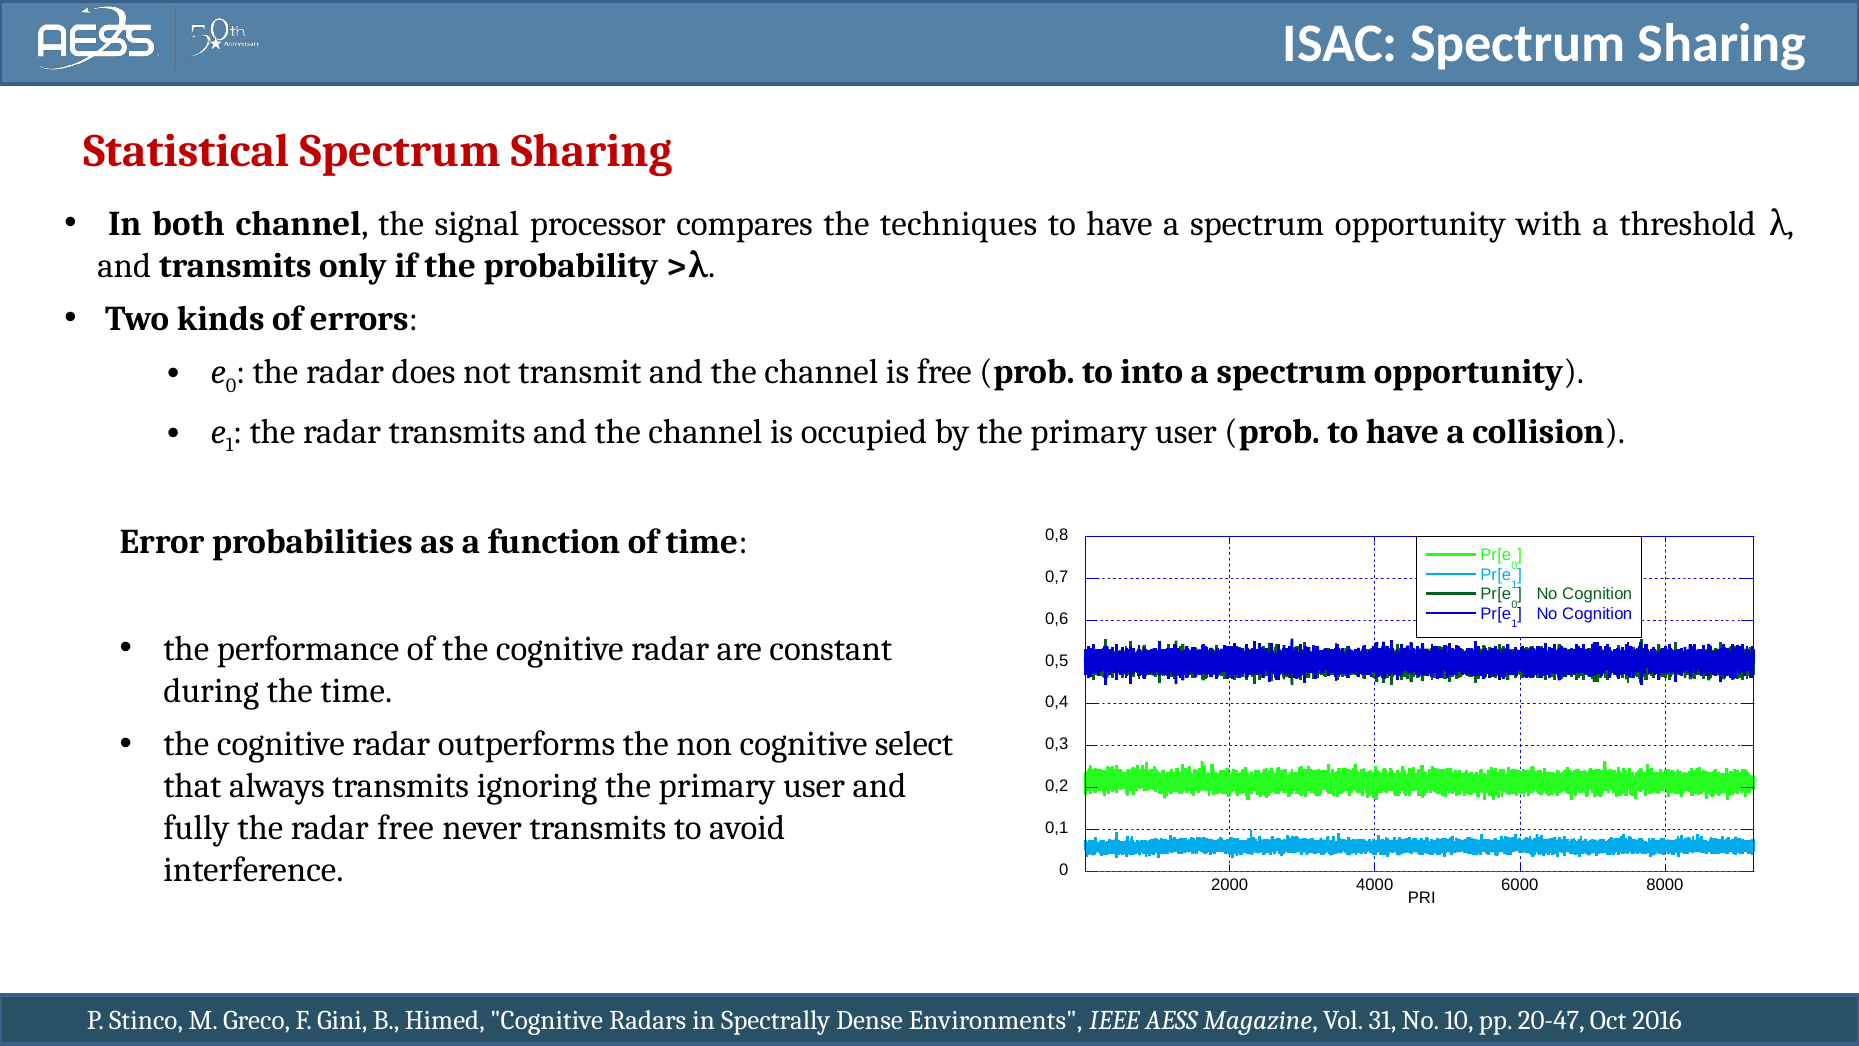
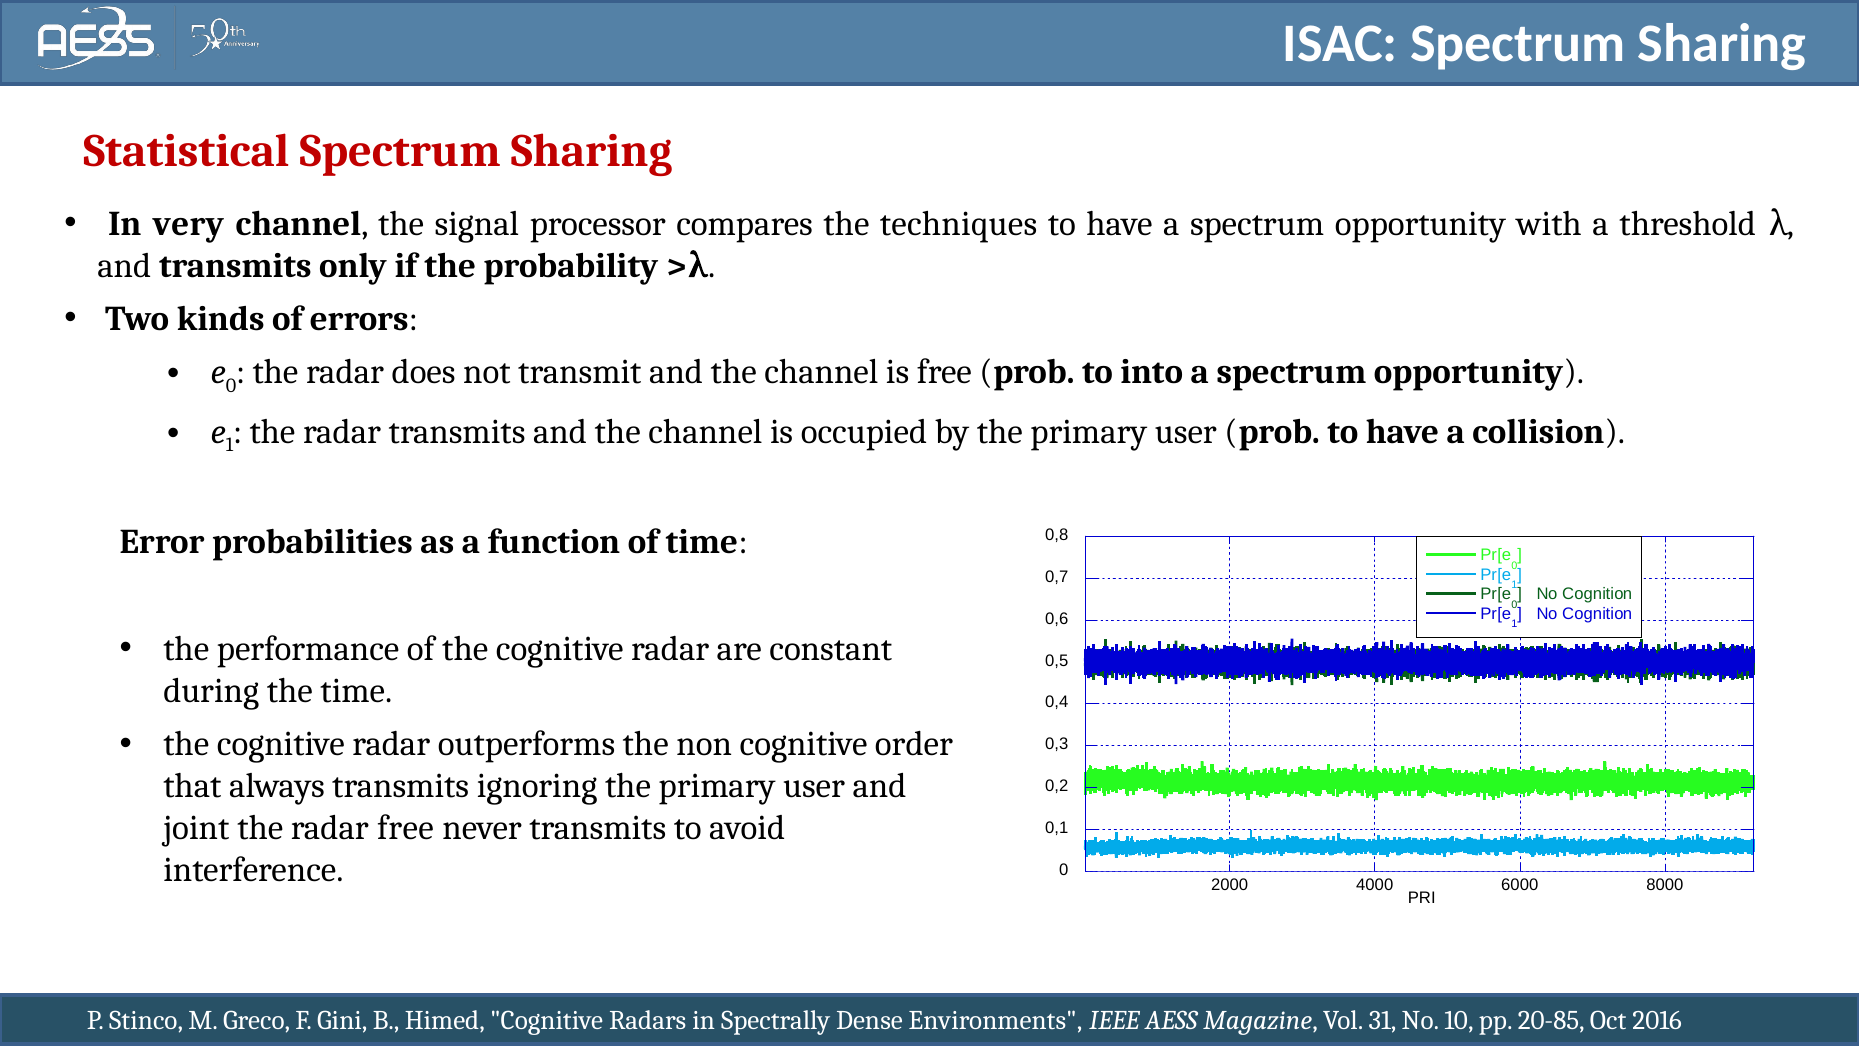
both: both -> very
select: select -> order
fully: fully -> joint
20-47: 20-47 -> 20-85
